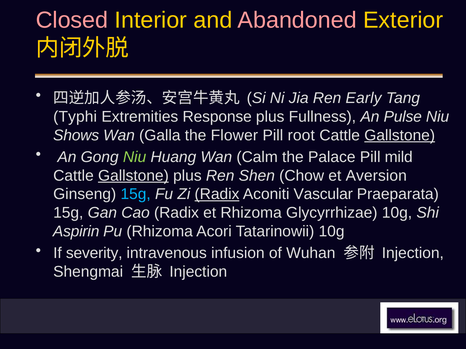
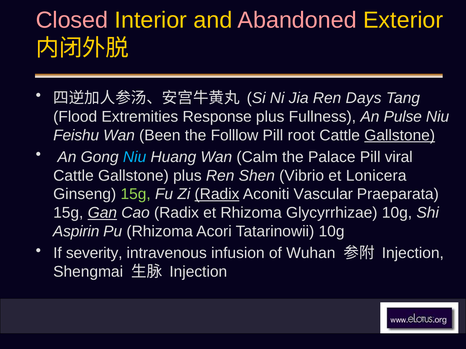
Early: Early -> Days
Typhi: Typhi -> Flood
Shows: Shows -> Feishu
Galla: Galla -> Been
Flower: Flower -> Folllow
Niu at (135, 157) colour: light green -> light blue
mild: mild -> viral
Gallstone at (133, 176) underline: present -> none
Chow: Chow -> Vibrio
Aversion: Aversion -> Lonicera
15g at (136, 194) colour: light blue -> light green
Gan underline: none -> present
